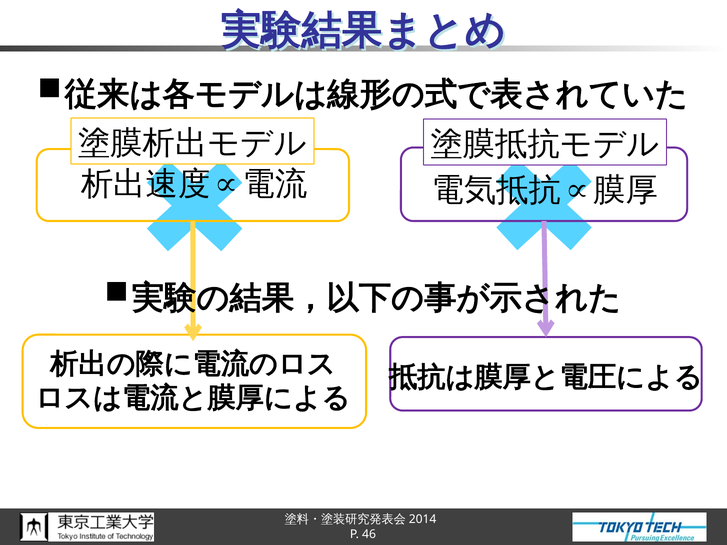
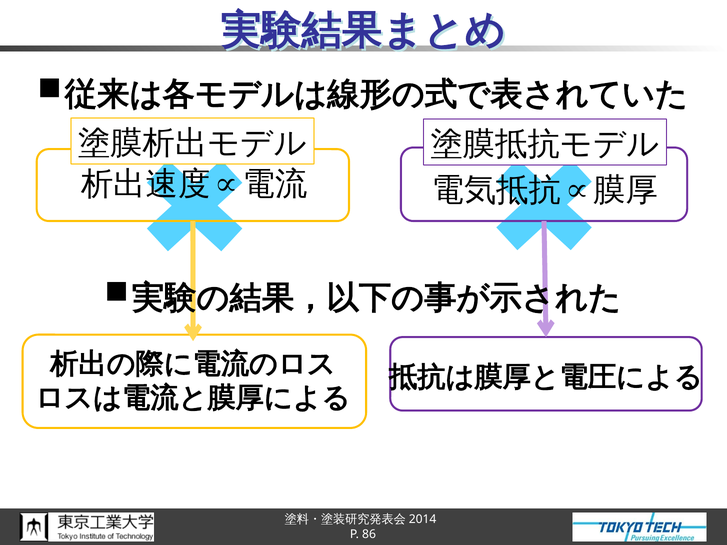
46: 46 -> 86
